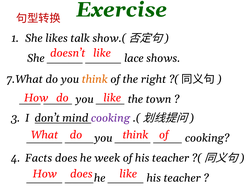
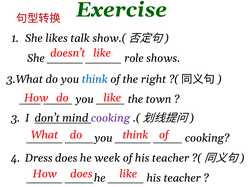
lace: lace -> role
7.What: 7.What -> 3.What
think at (95, 79) colour: orange -> blue
Facts: Facts -> Dress
